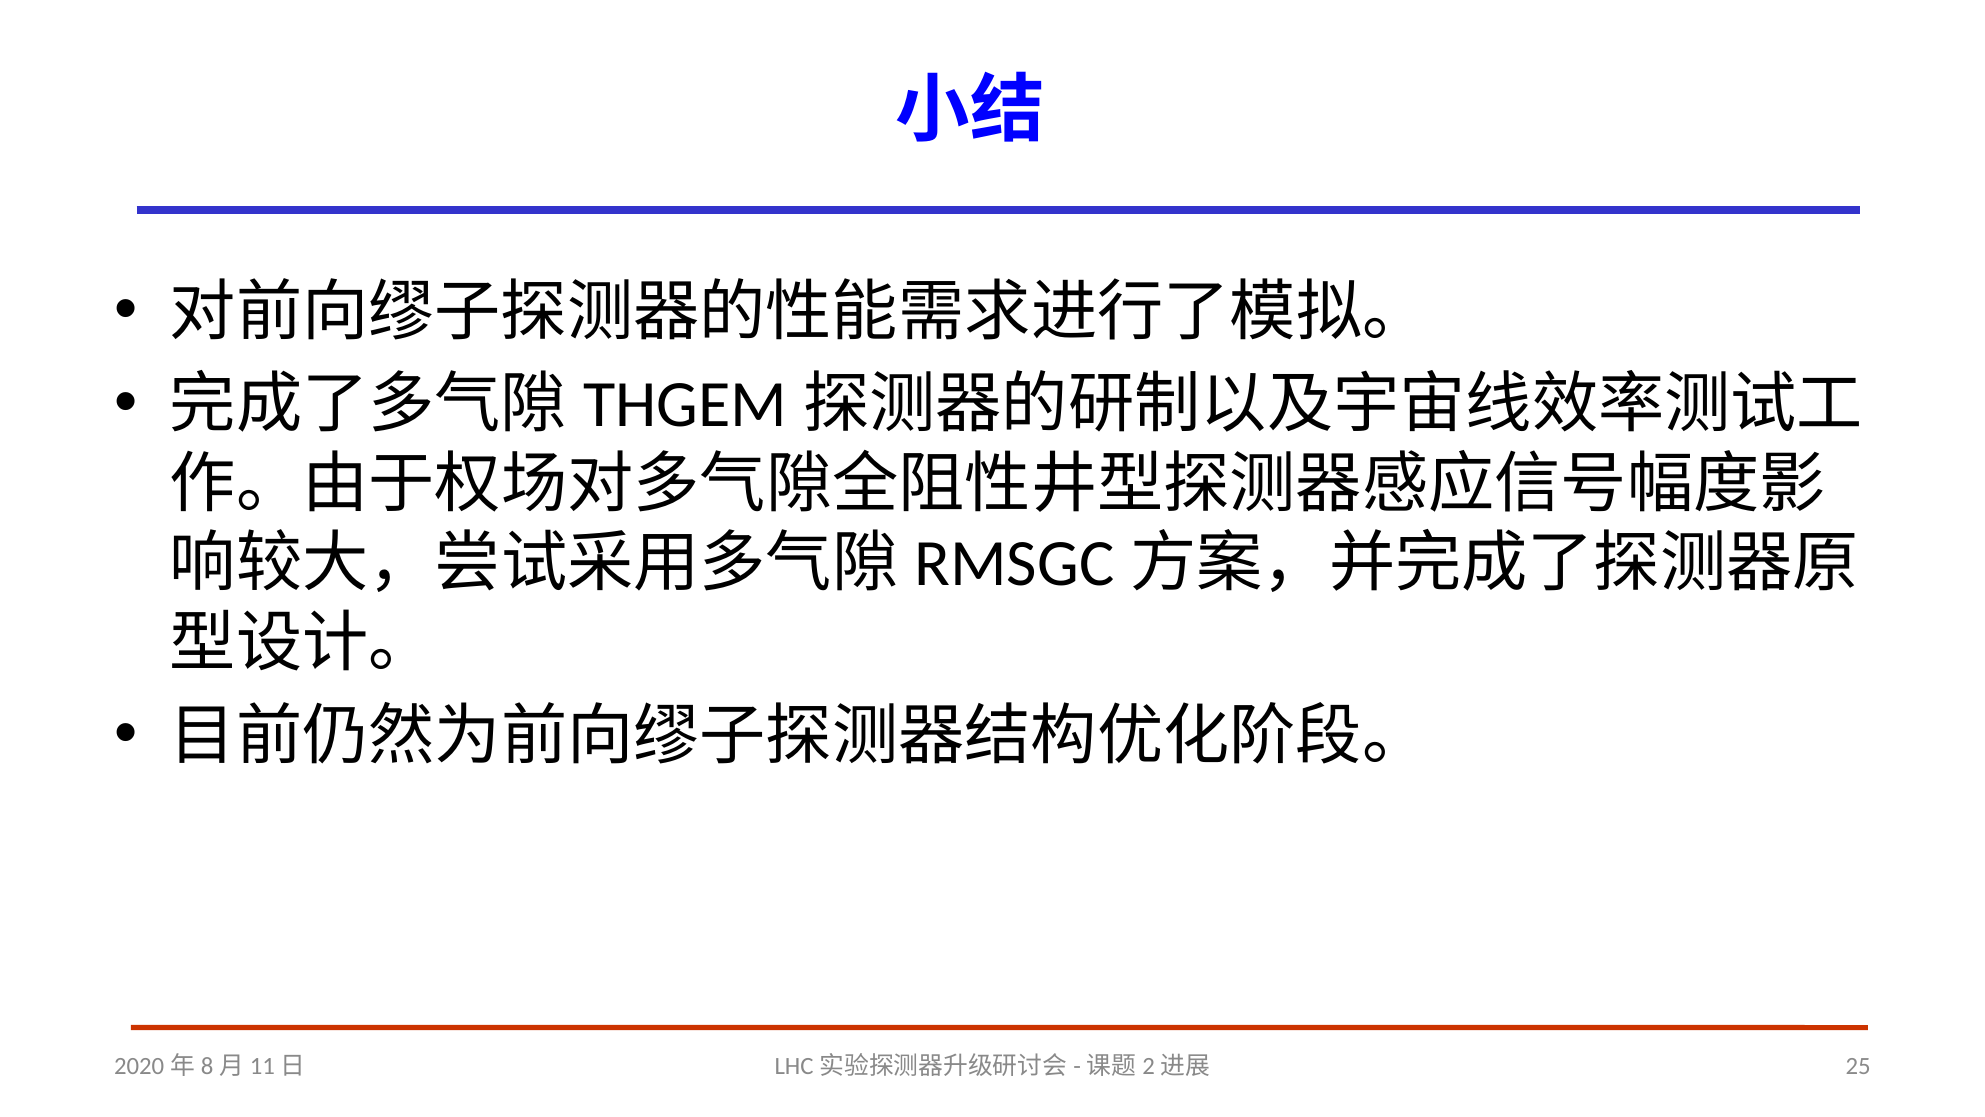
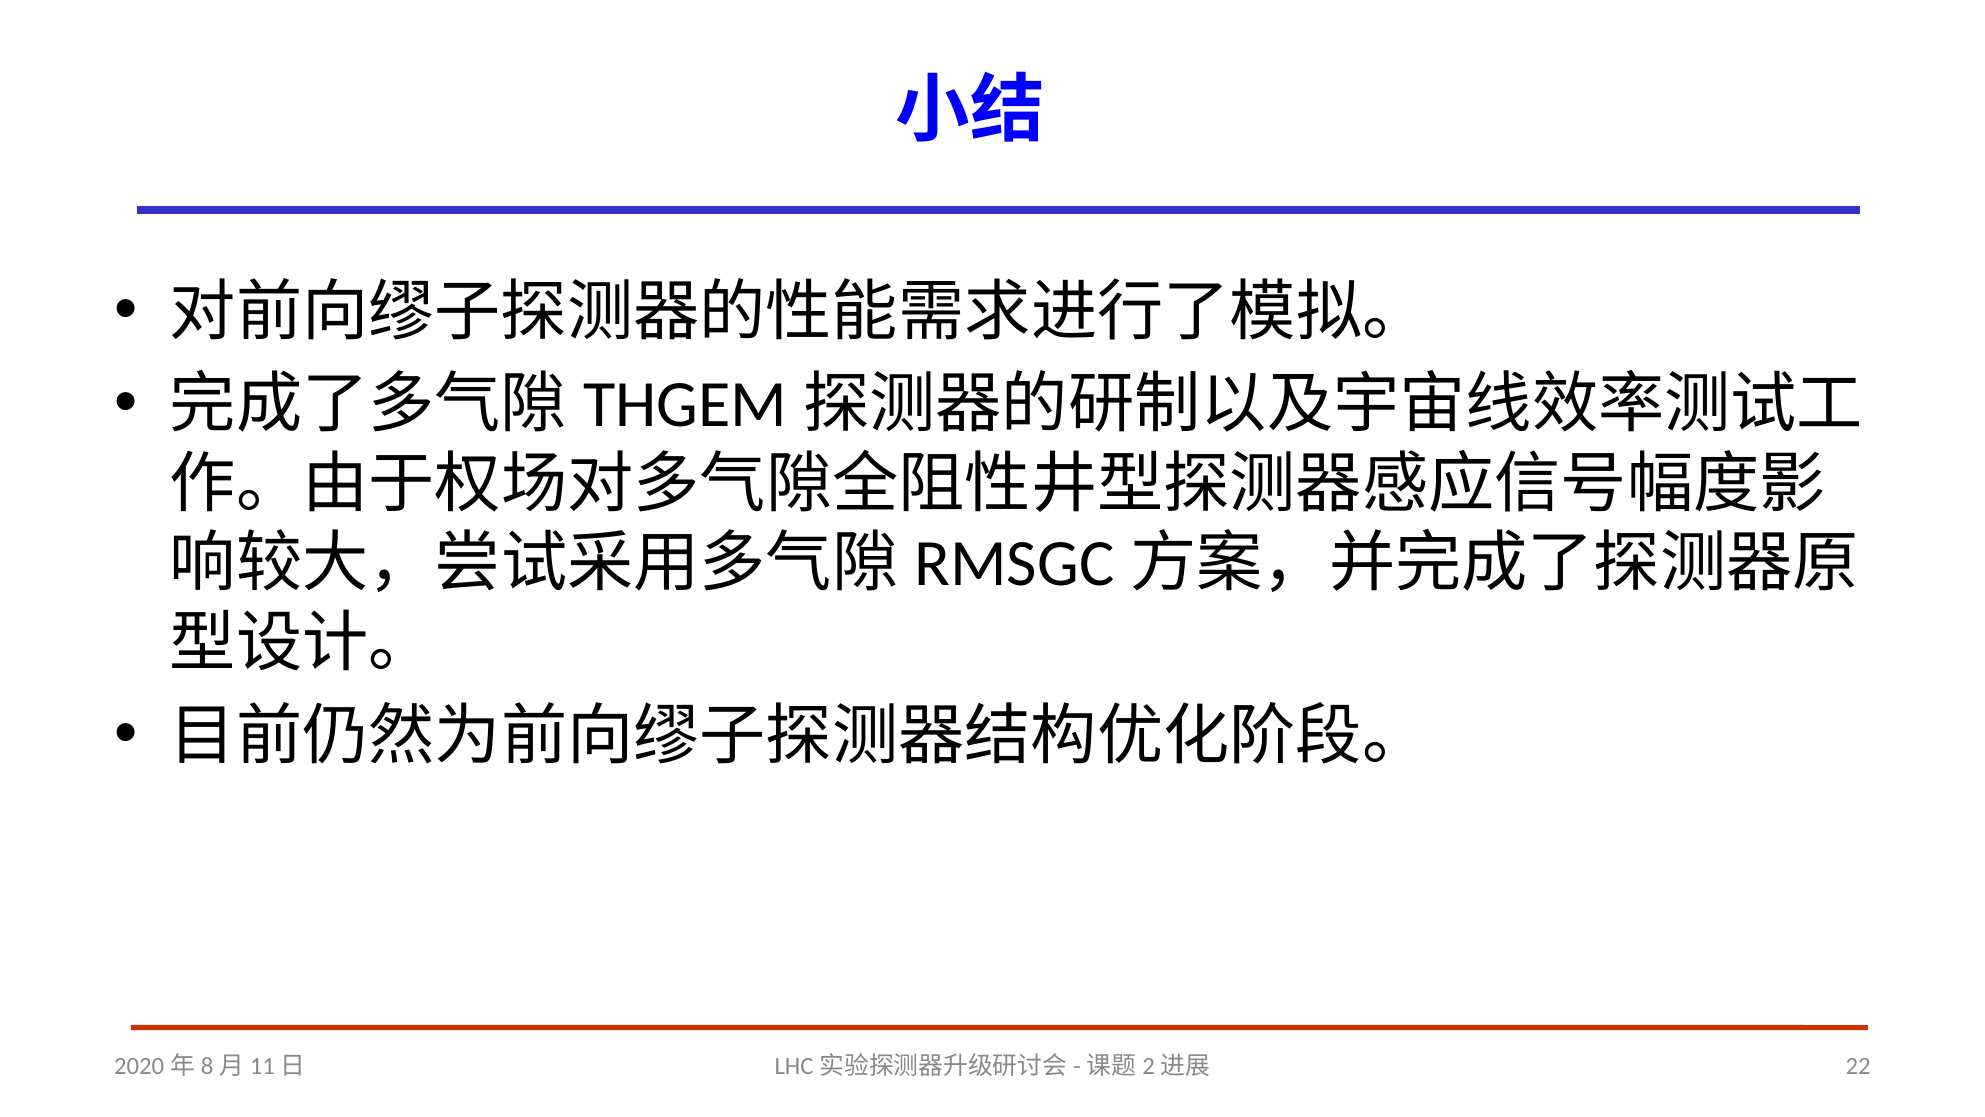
25: 25 -> 22
